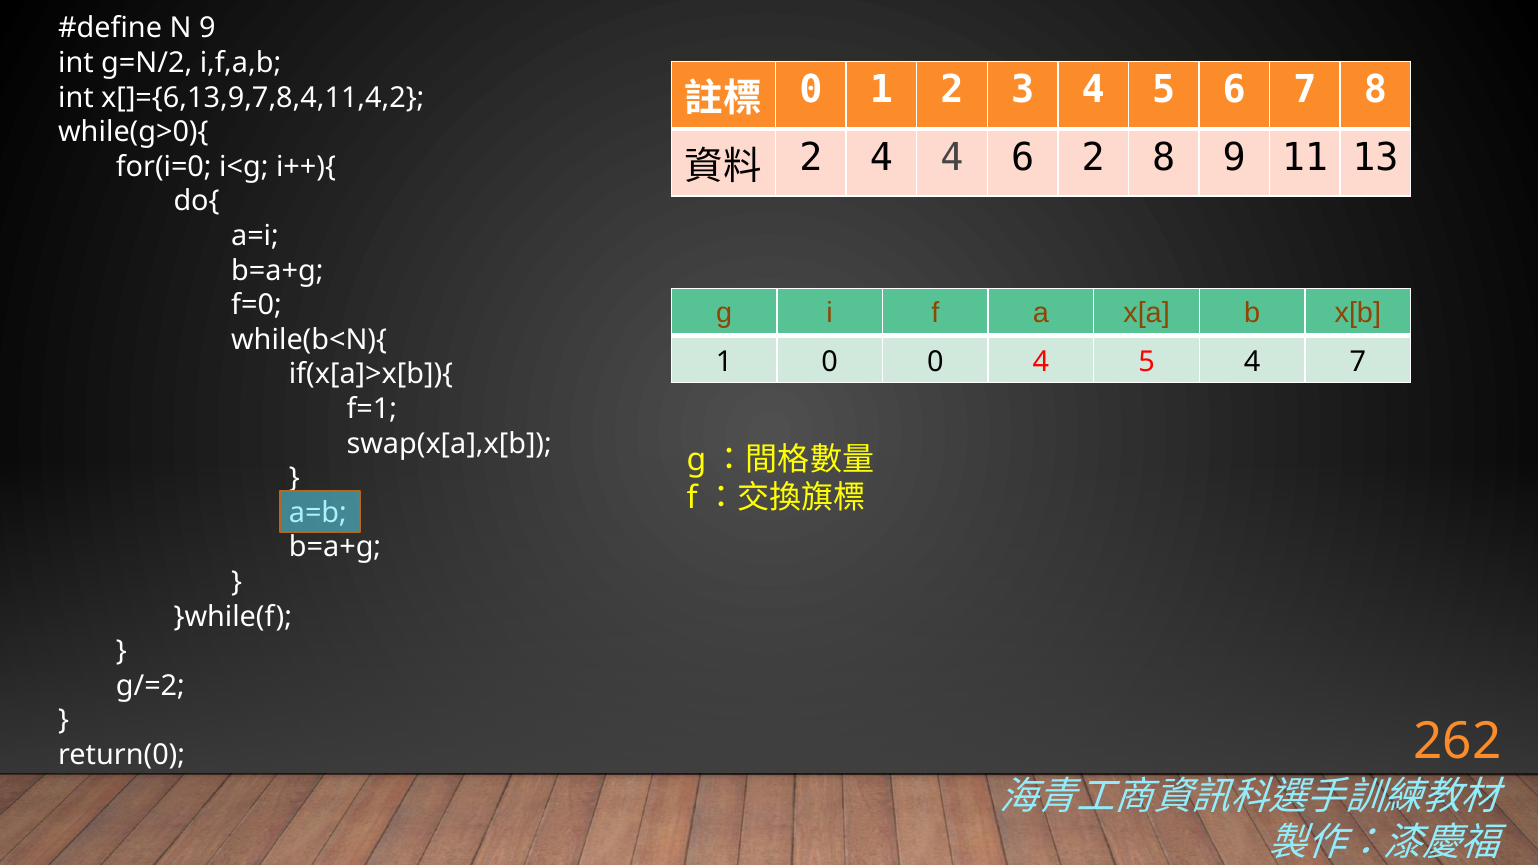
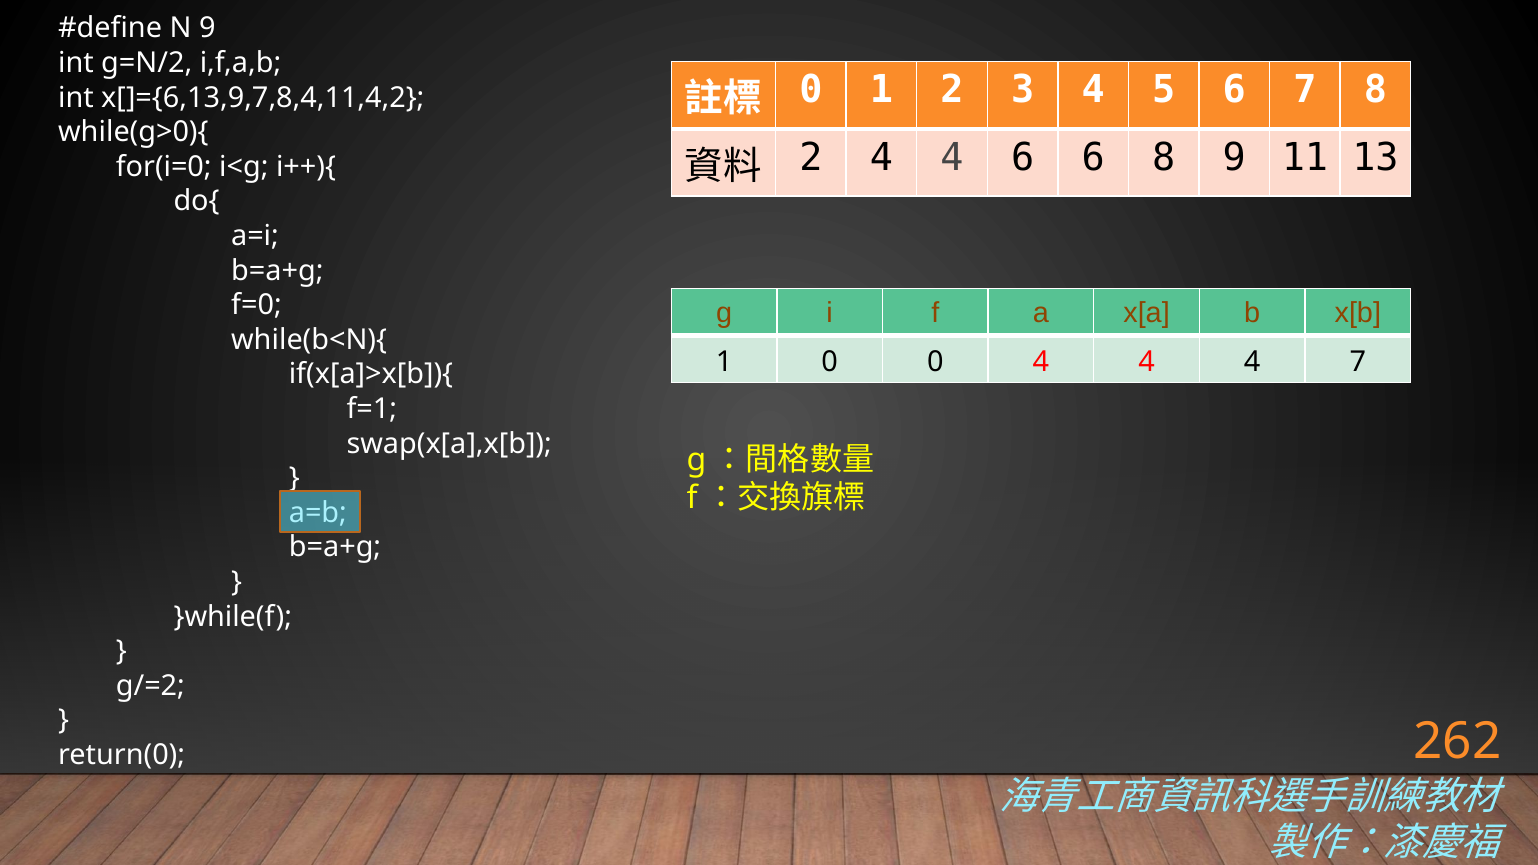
6 2: 2 -> 6
0 4 5: 5 -> 4
